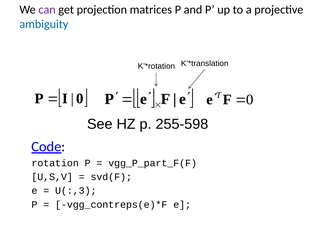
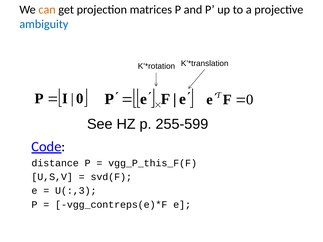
can colour: purple -> orange
255-598: 255-598 -> 255-599
rotation: rotation -> distance
vgg_P_part_F(F: vgg_P_part_F(F -> vgg_P_this_F(F
